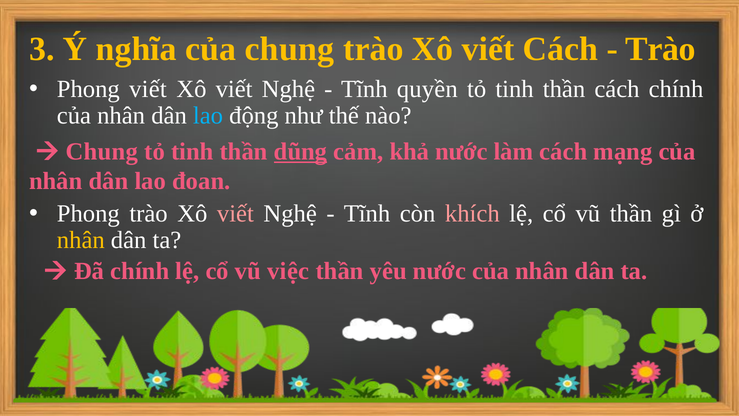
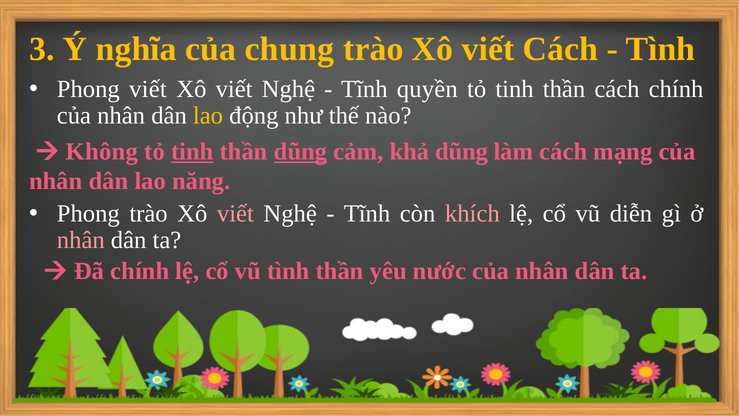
Trào at (661, 49): Trào -> Tình
lao at (208, 115) colour: light blue -> yellow
Chung at (102, 151): Chung -> Không
tinh at (192, 151) underline: none -> present
khả nước: nước -> dũng
đoan: đoan -> năng
vũ thần: thần -> diễn
nhân at (81, 240) colour: yellow -> pink
vũ việc: việc -> tình
